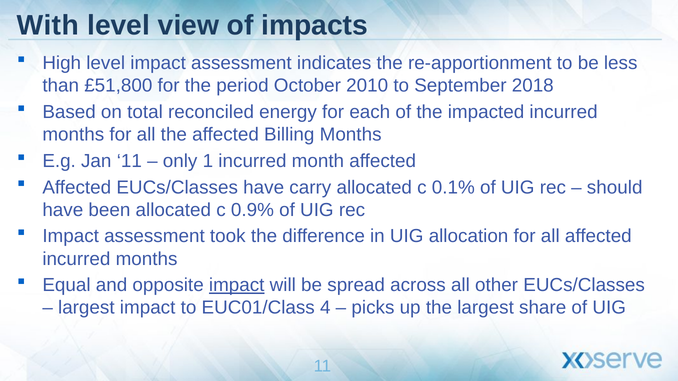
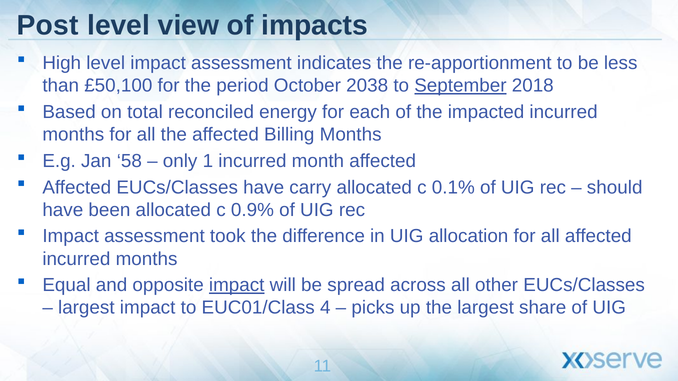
With: With -> Post
£51,800: £51,800 -> £50,100
2010: 2010 -> 2038
September underline: none -> present
Jan 11: 11 -> 58
